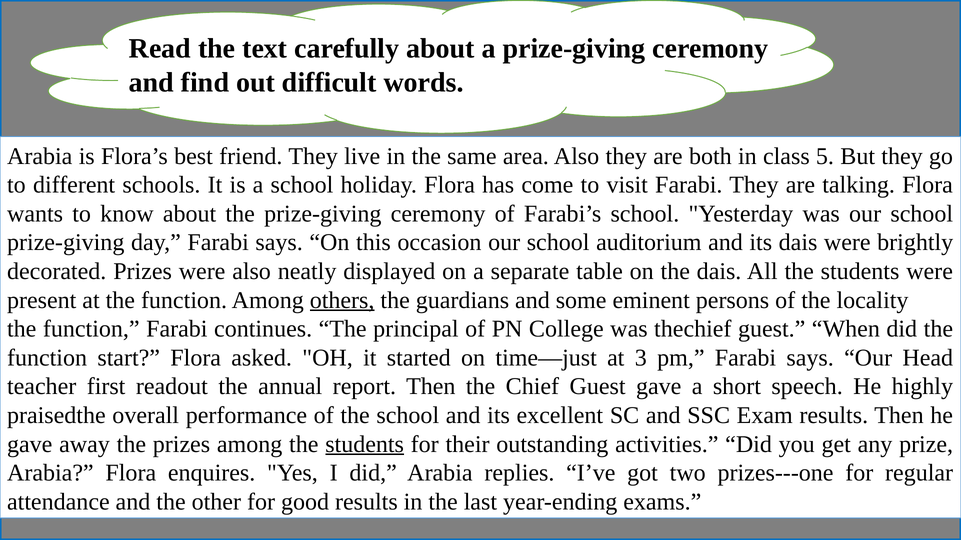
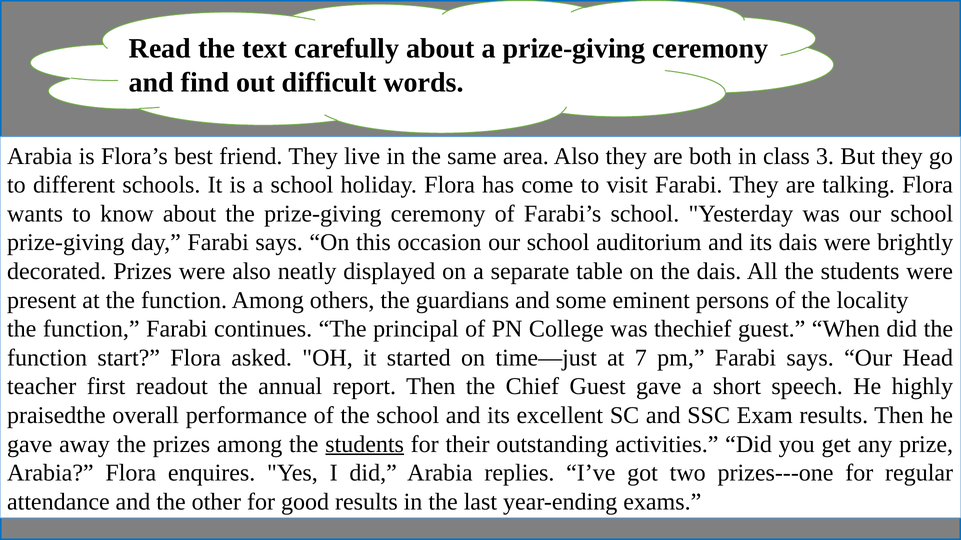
5: 5 -> 3
others underline: present -> none
3: 3 -> 7
